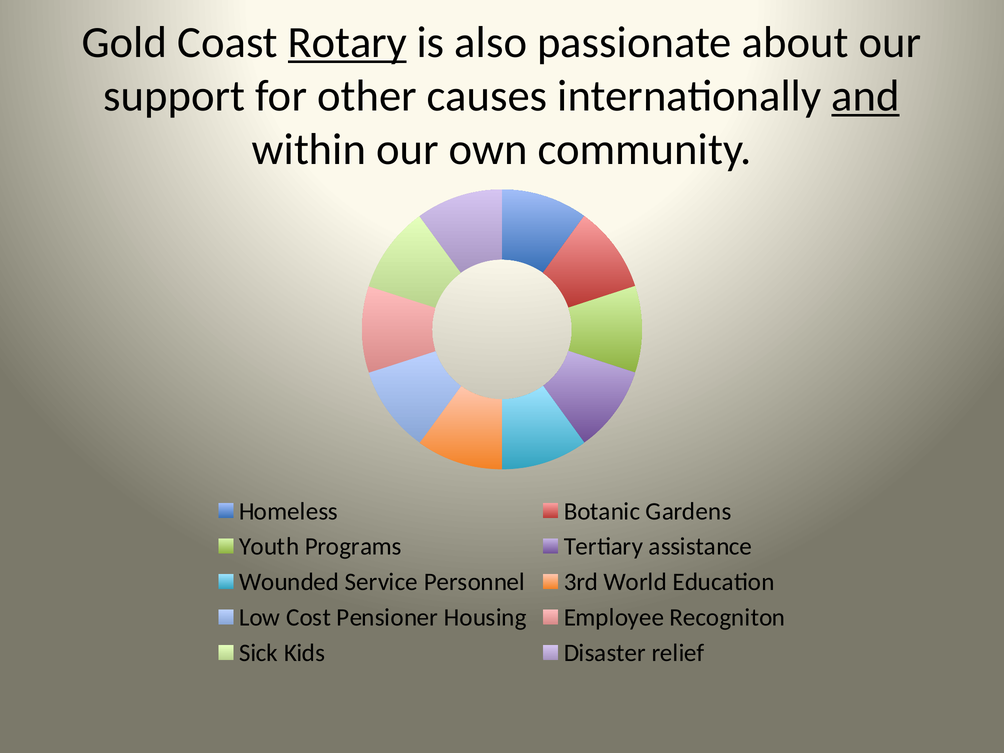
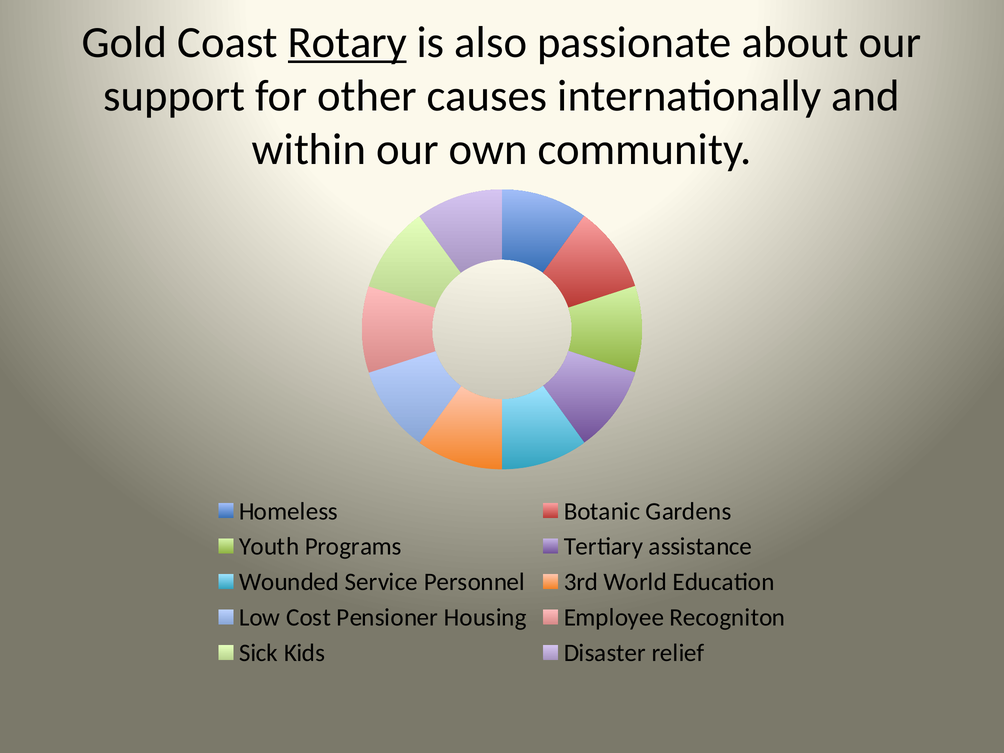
and underline: present -> none
